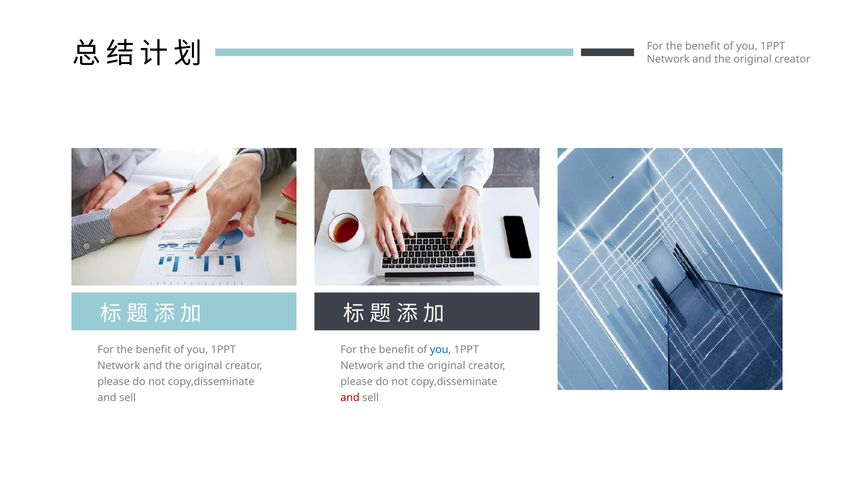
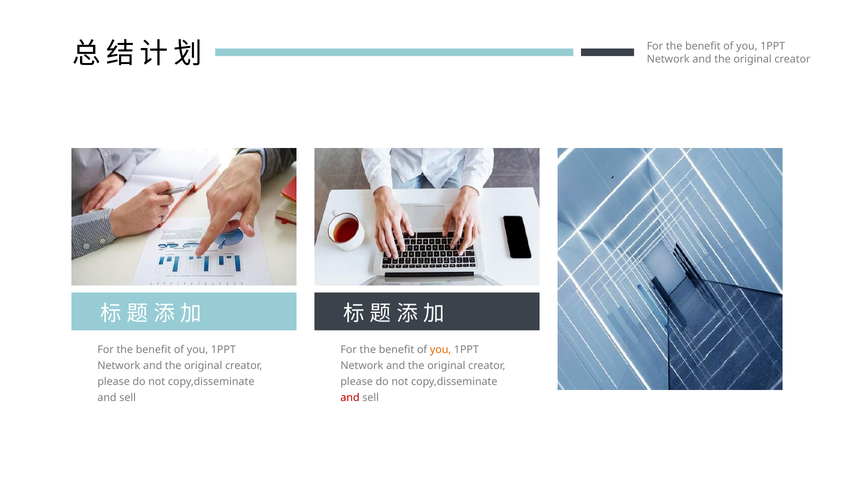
you at (441, 350) colour: blue -> orange
